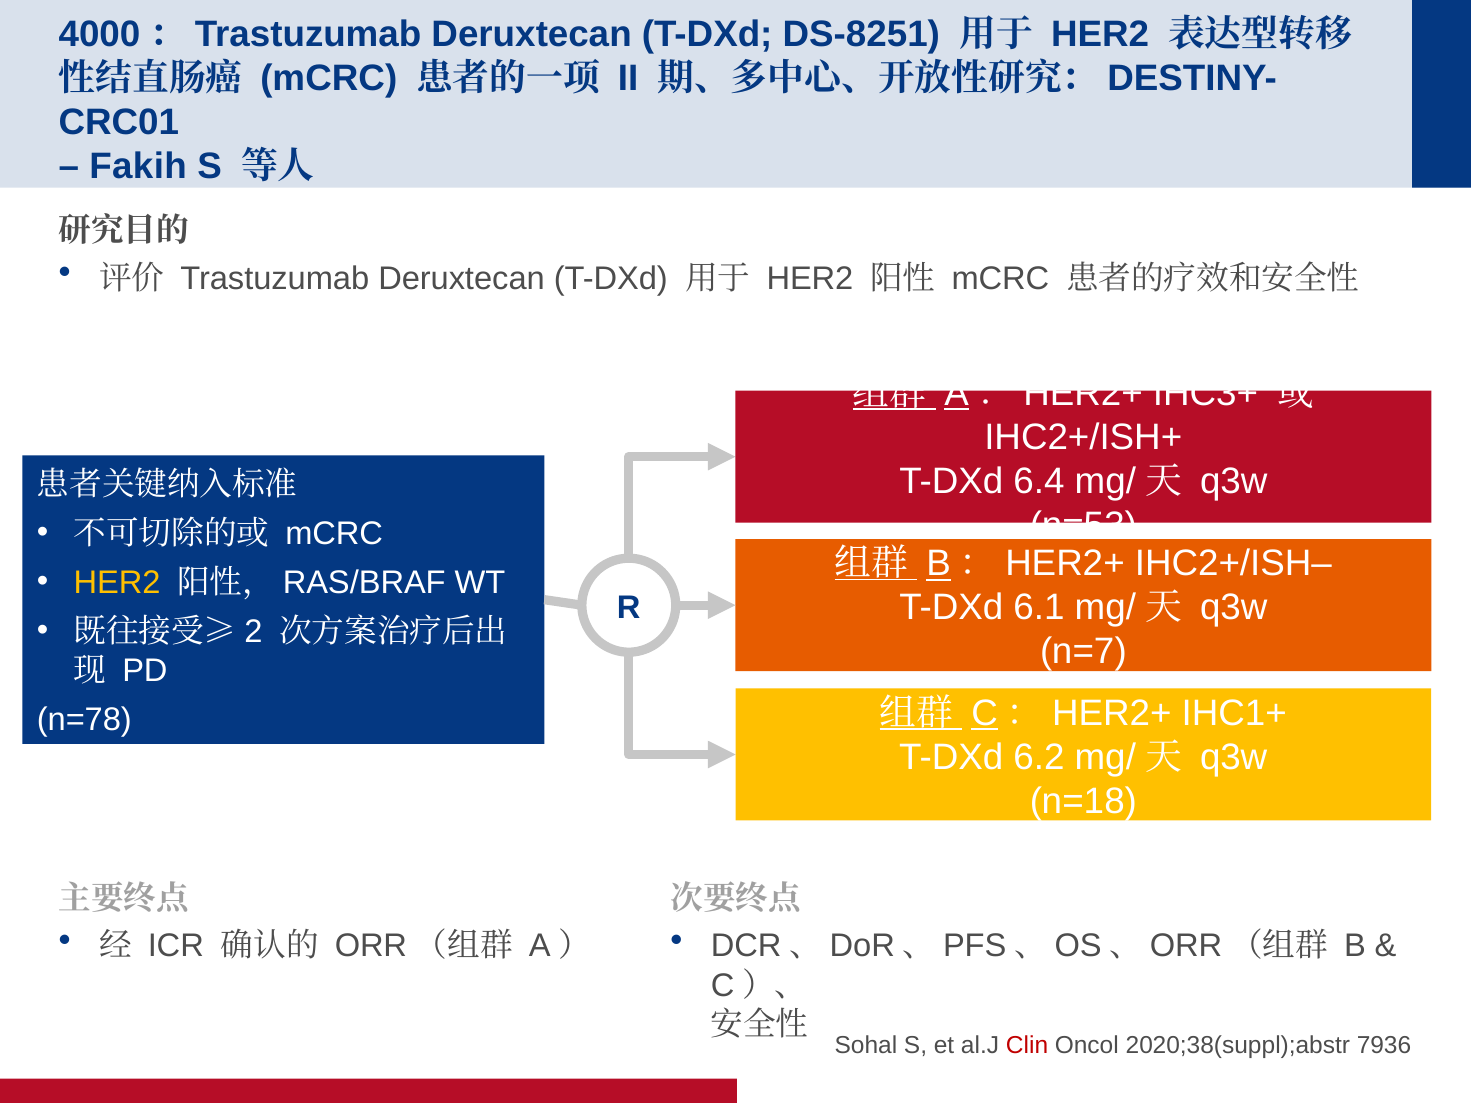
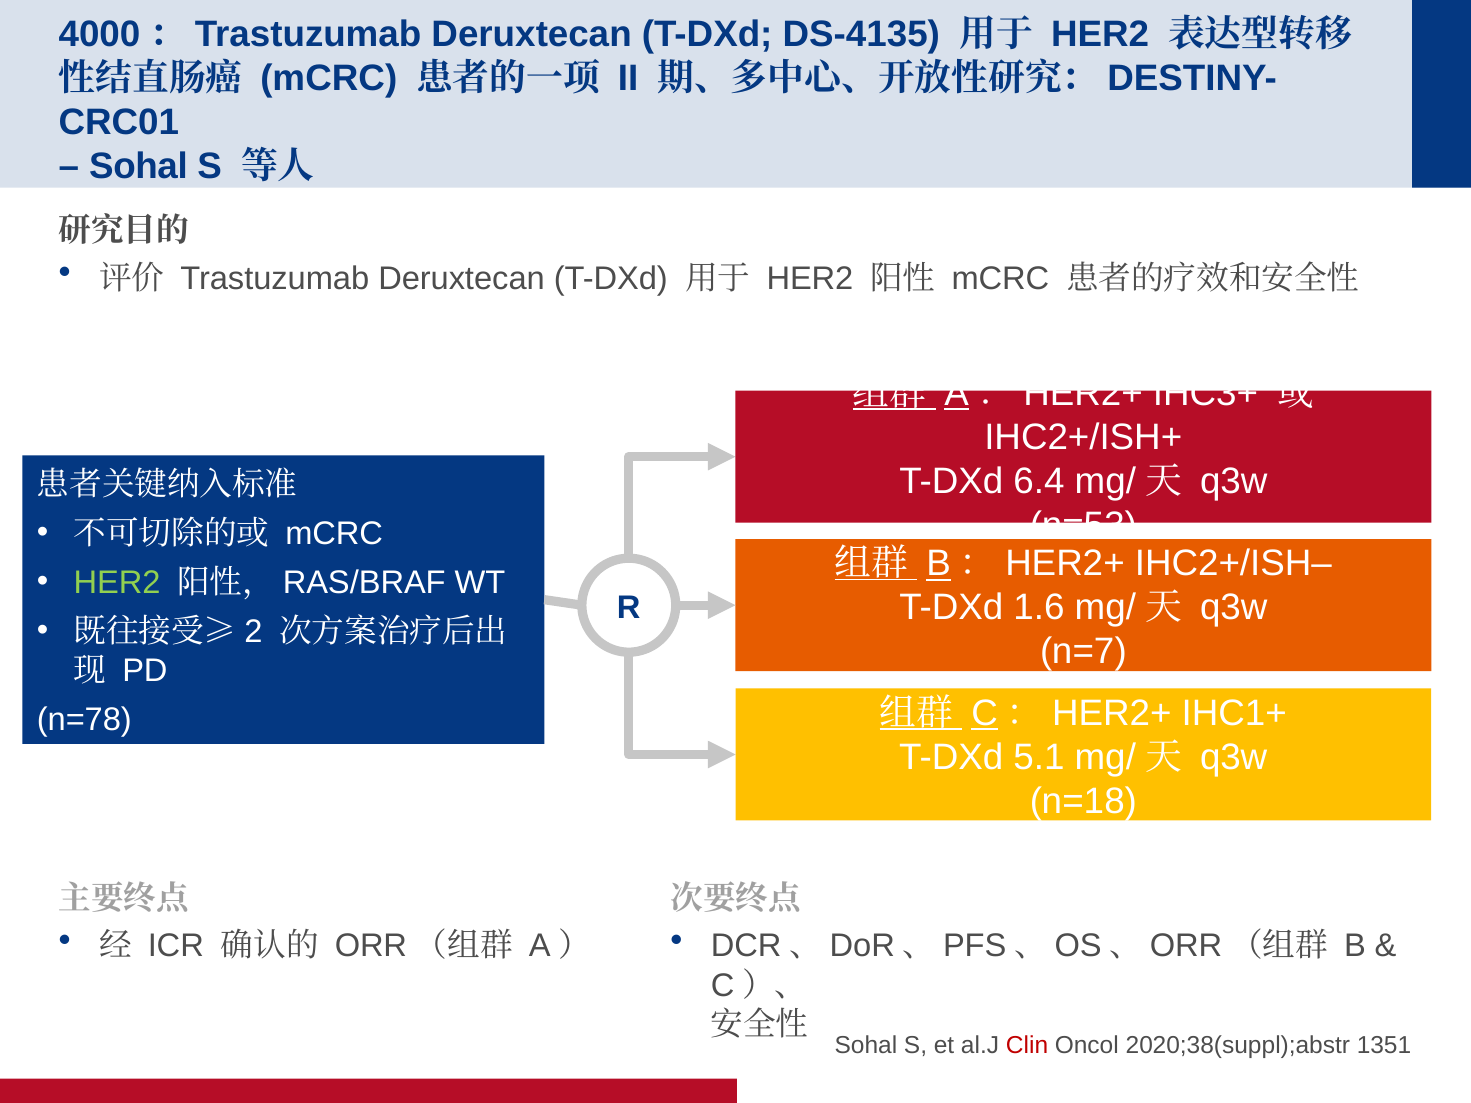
DS-8251: DS-8251 -> DS-4135
Fakih at (138, 166): Fakih -> Sohal
HER2 at (117, 582) colour: yellow -> light green
6.1: 6.1 -> 1.6
6.2: 6.2 -> 5.1
7936: 7936 -> 1351
